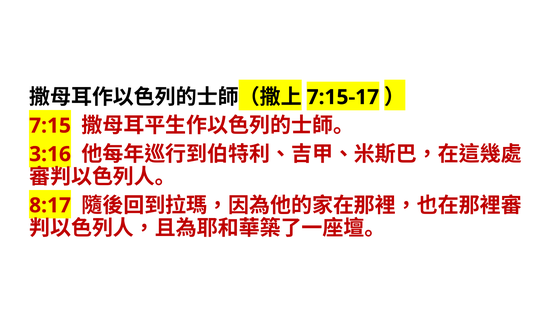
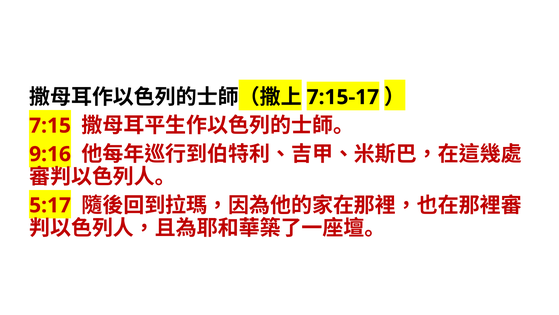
3:16: 3:16 -> 9:16
8:17: 8:17 -> 5:17
